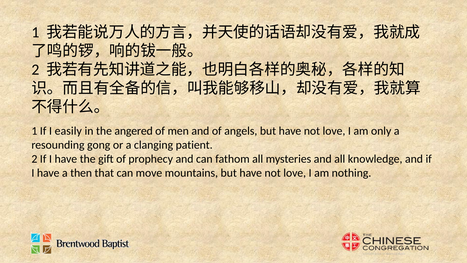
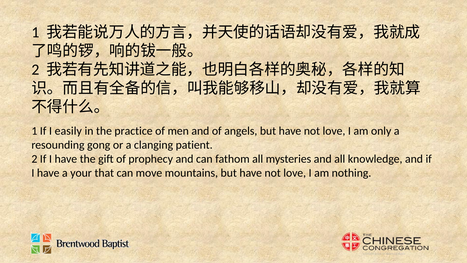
angered: angered -> practice
then: then -> your
